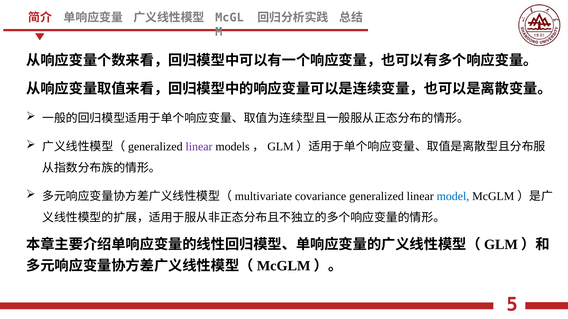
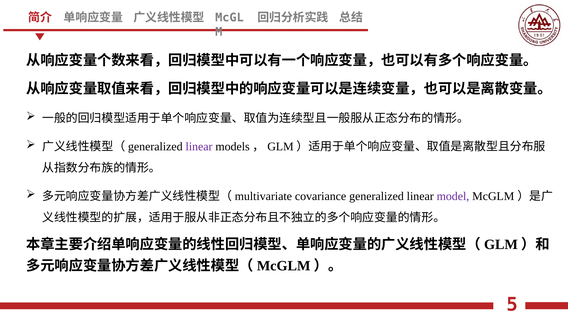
model colour: blue -> purple
